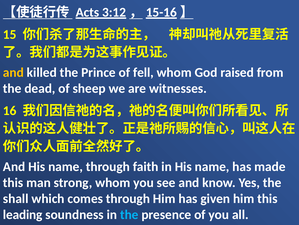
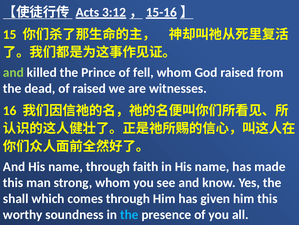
and at (13, 72) colour: yellow -> light green
of sheep: sheep -> raised
leading: leading -> worthy
